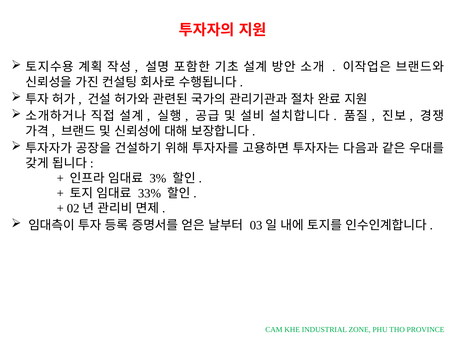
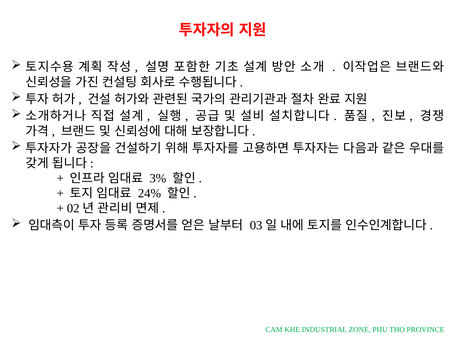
33%: 33% -> 24%
